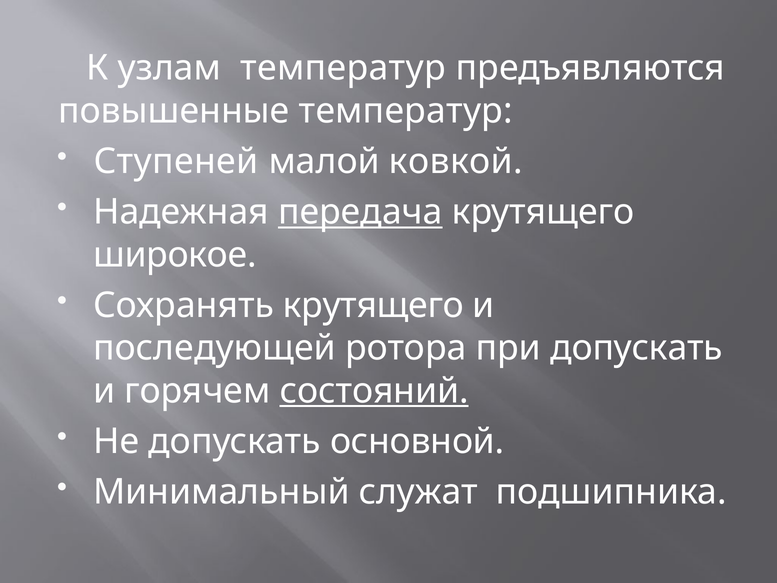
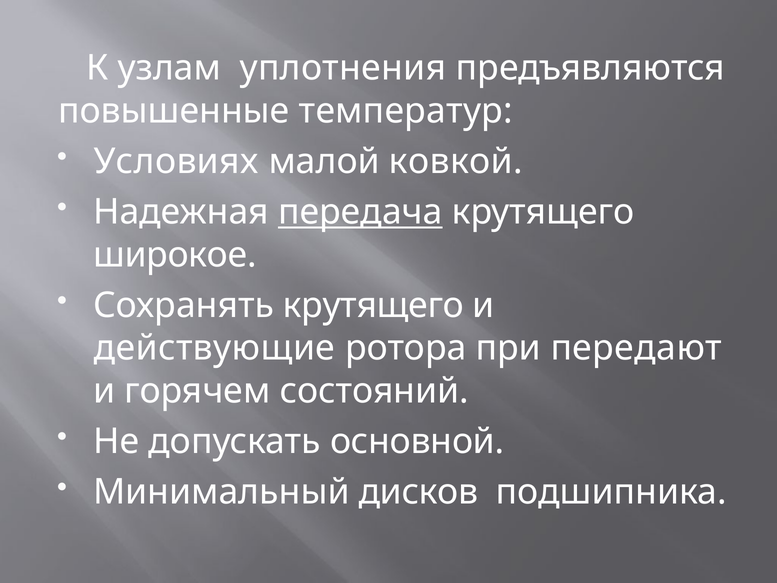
узлам температур: температур -> уплотнения
Ступеней: Ступеней -> Условиях
последующей: последующей -> действующие
при допускать: допускать -> передают
состояний underline: present -> none
служат: служат -> дисков
